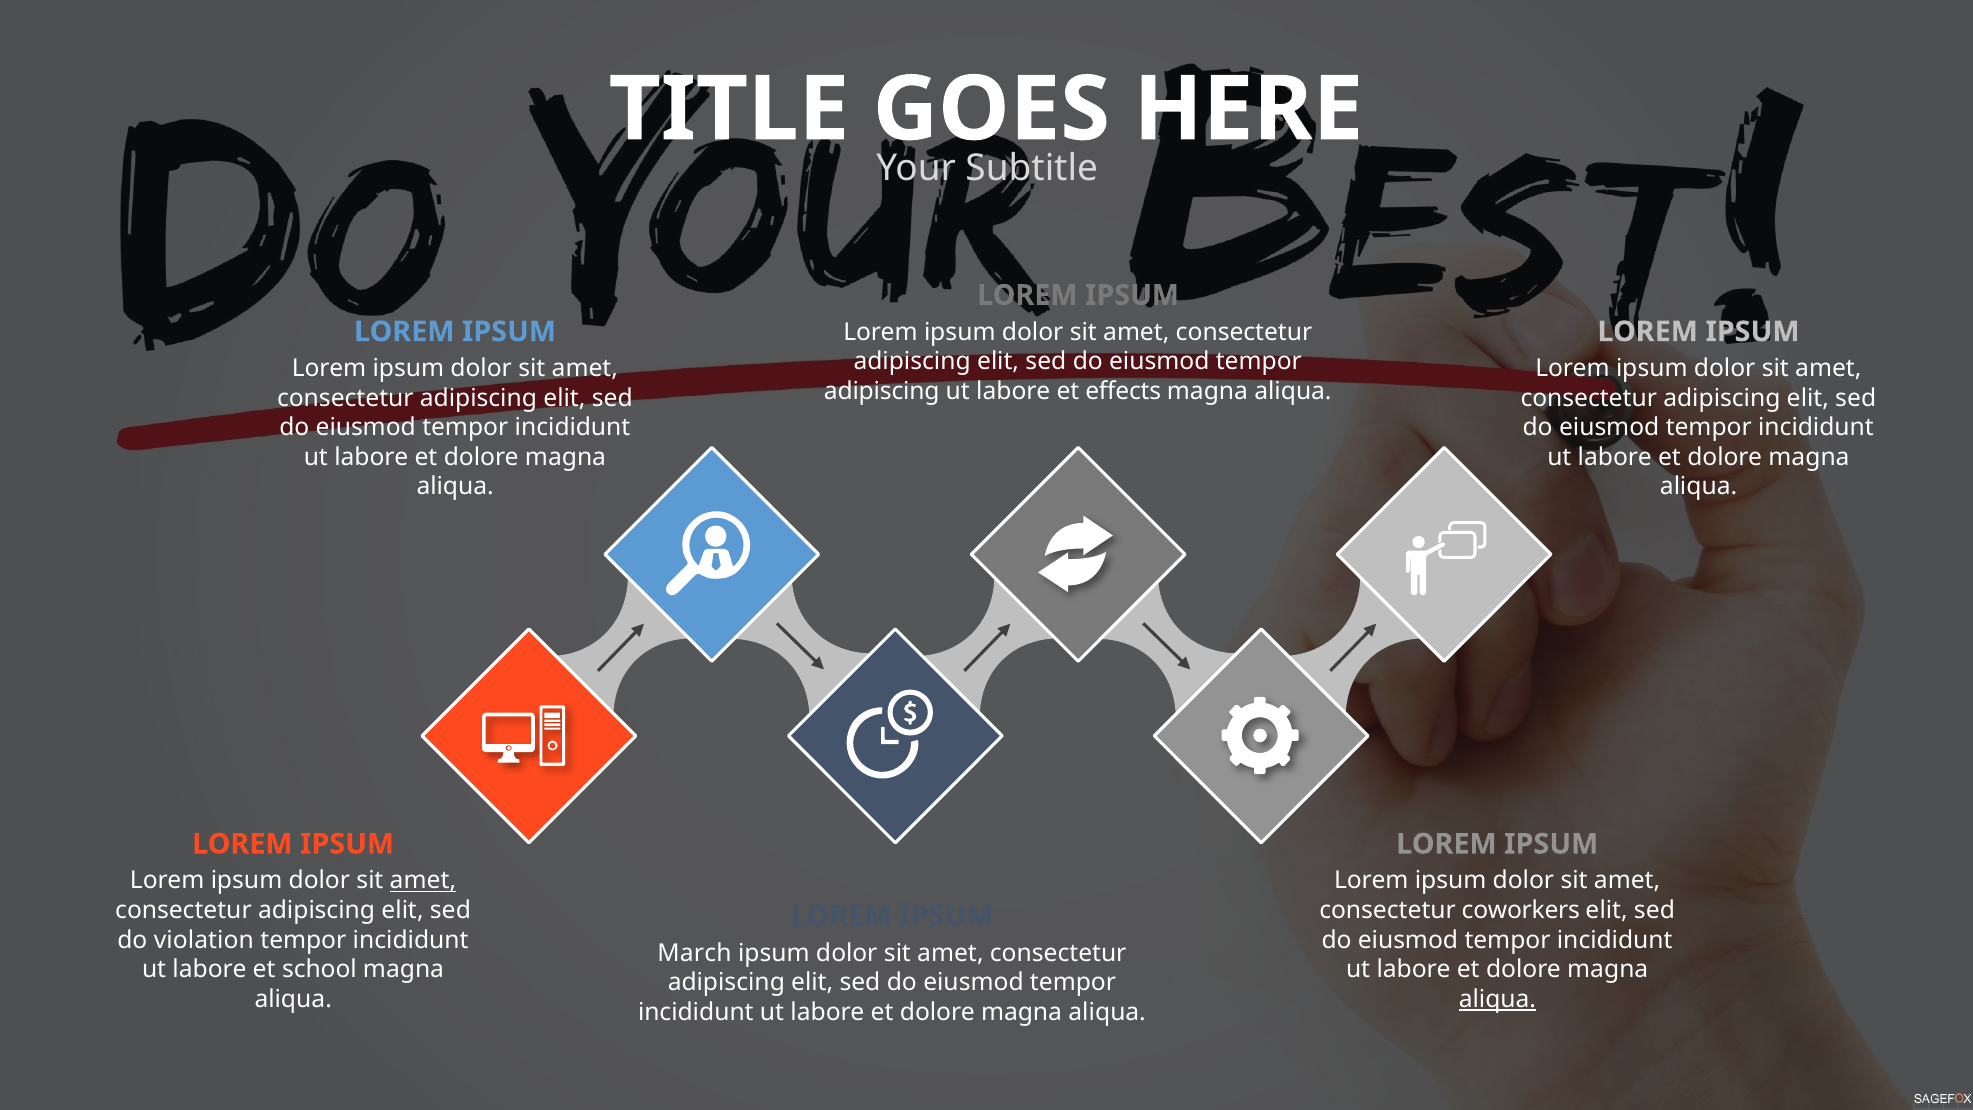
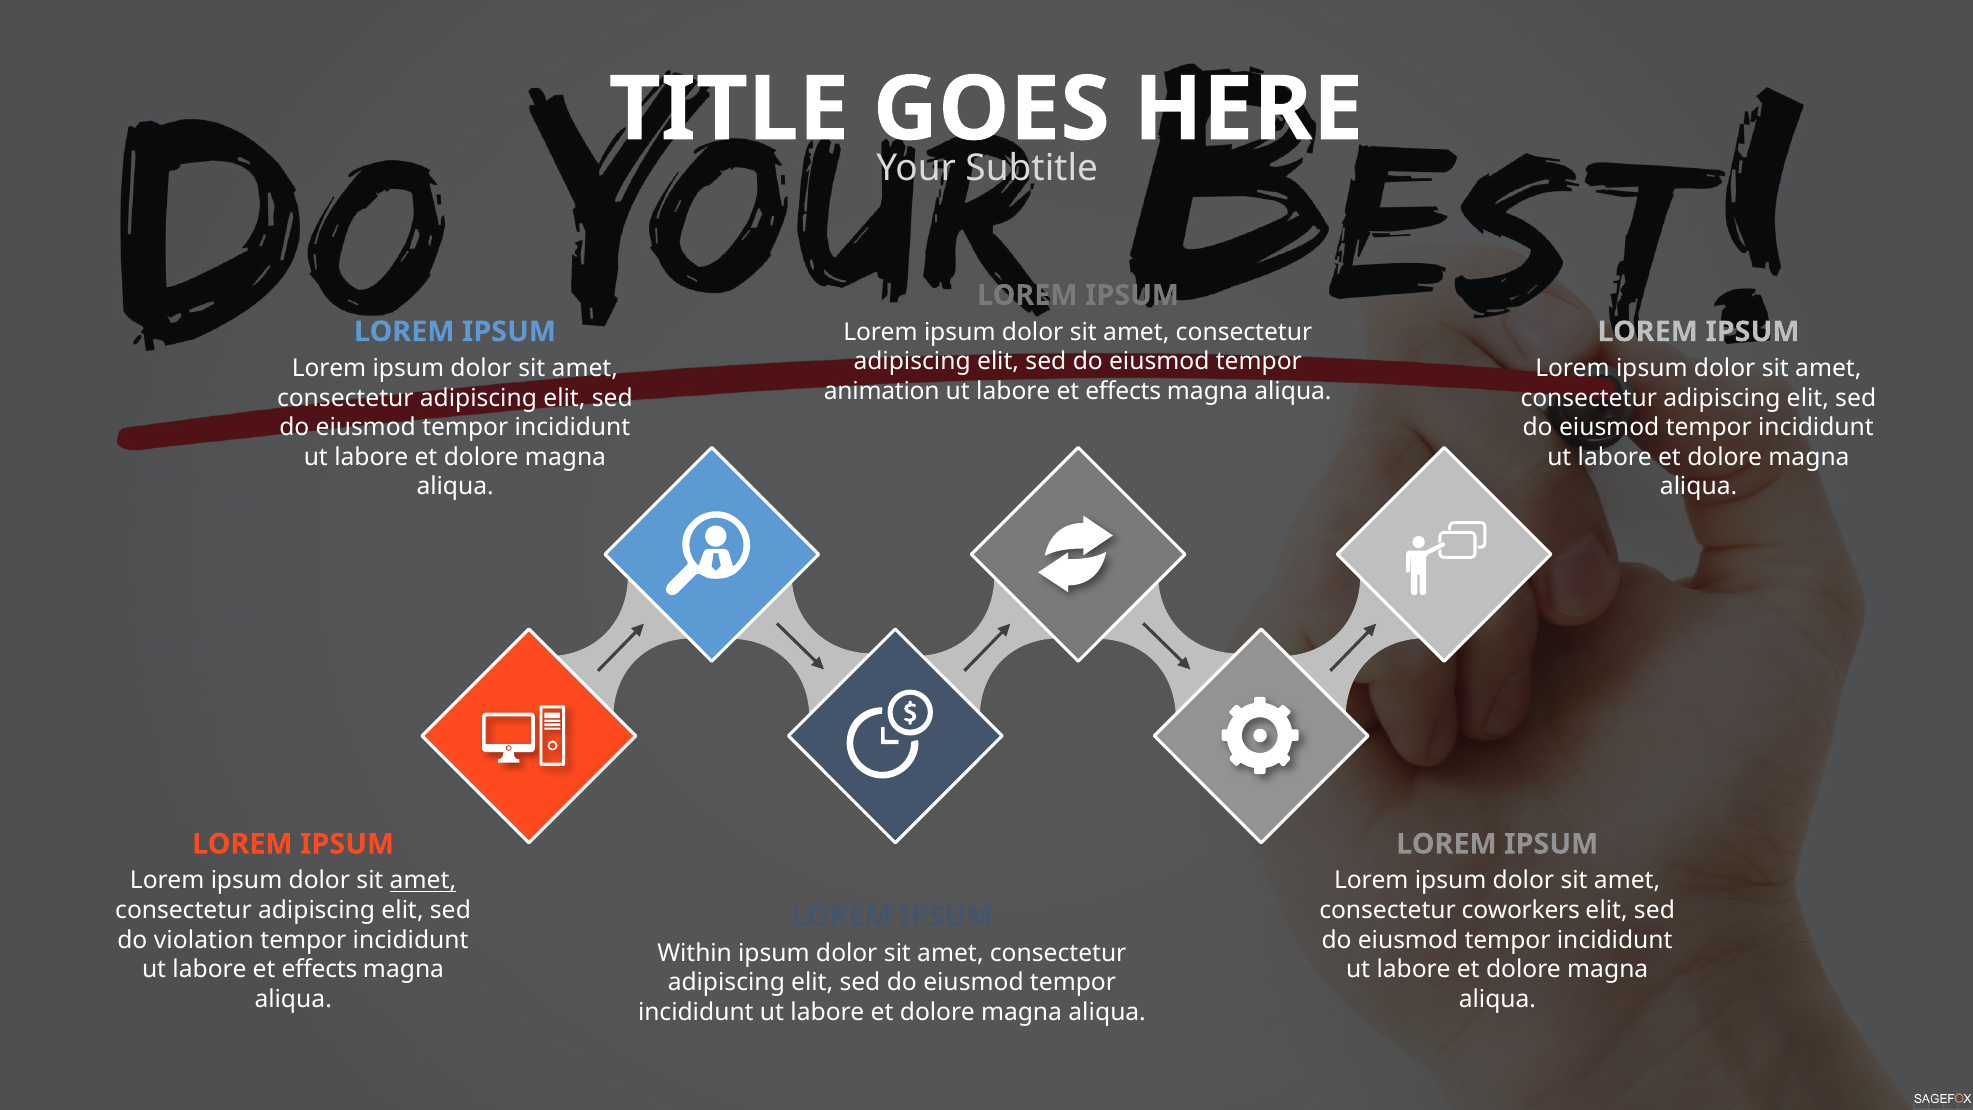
adipiscing at (882, 391): adipiscing -> animation
March: March -> Within
school at (319, 969): school -> effects
aliqua at (1497, 999) underline: present -> none
